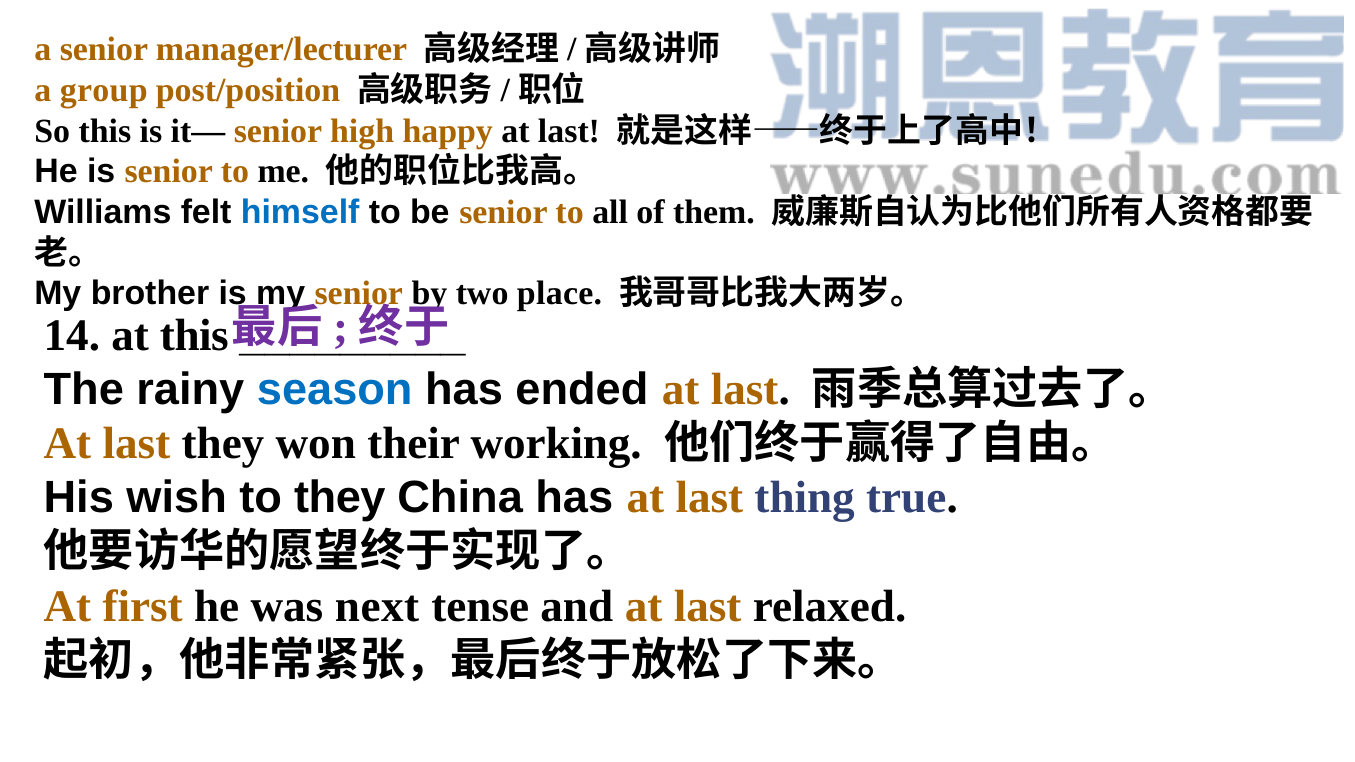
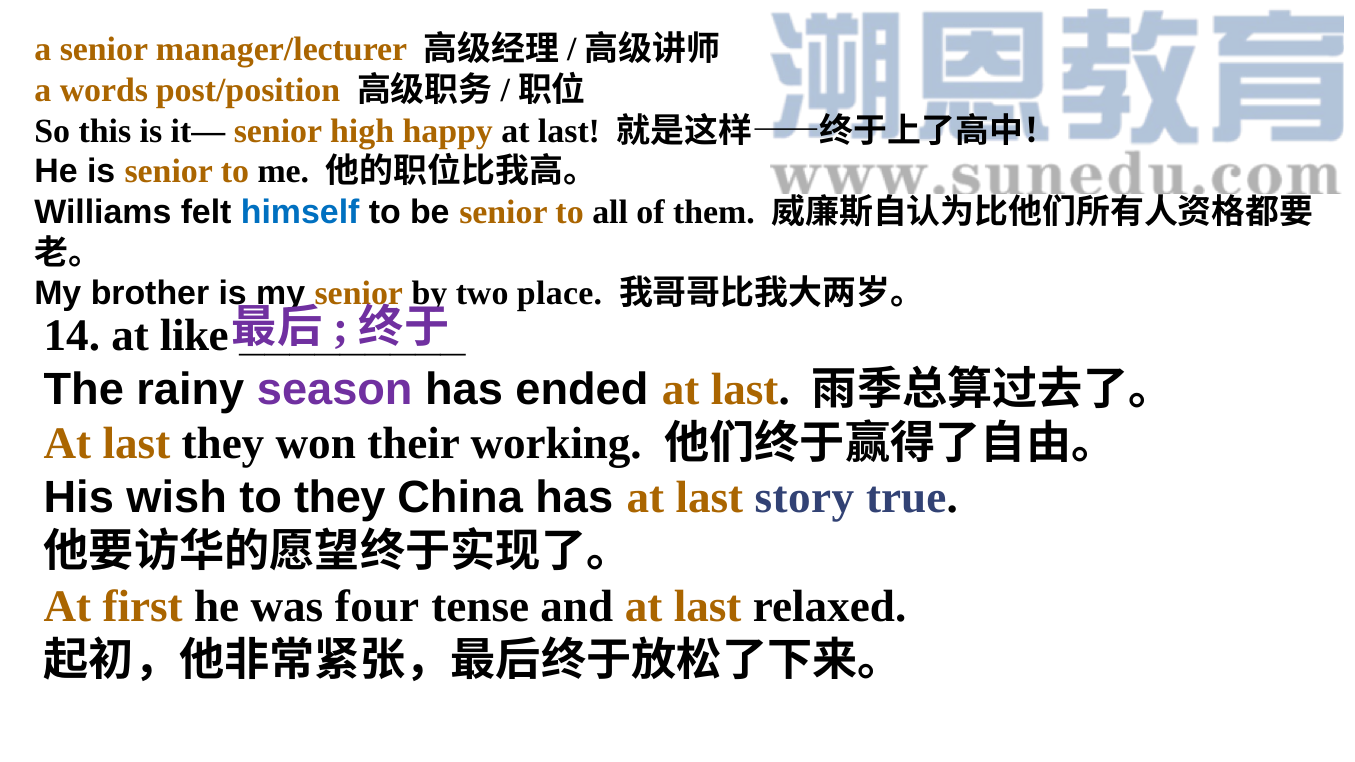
group: group -> words
at this: this -> like
season colour: blue -> purple
thing: thing -> story
next: next -> four
